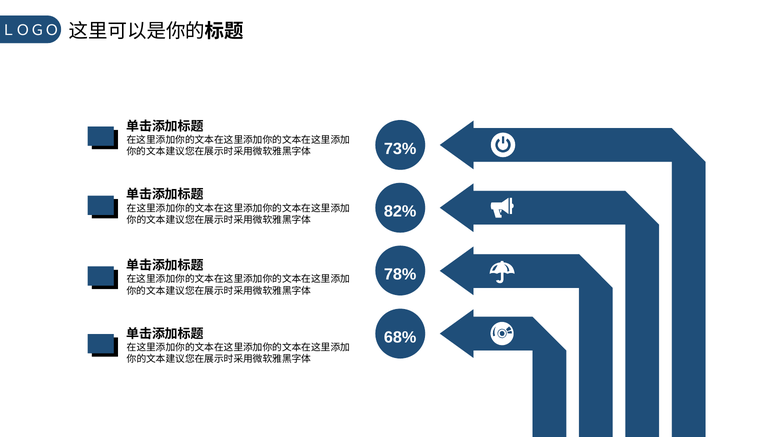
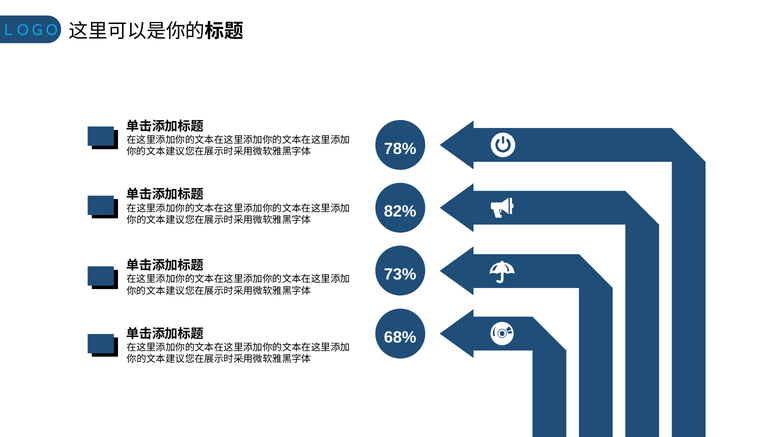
ＬＯＧＯ colour: white -> light blue
73%: 73% -> 78%
78%: 78% -> 73%
